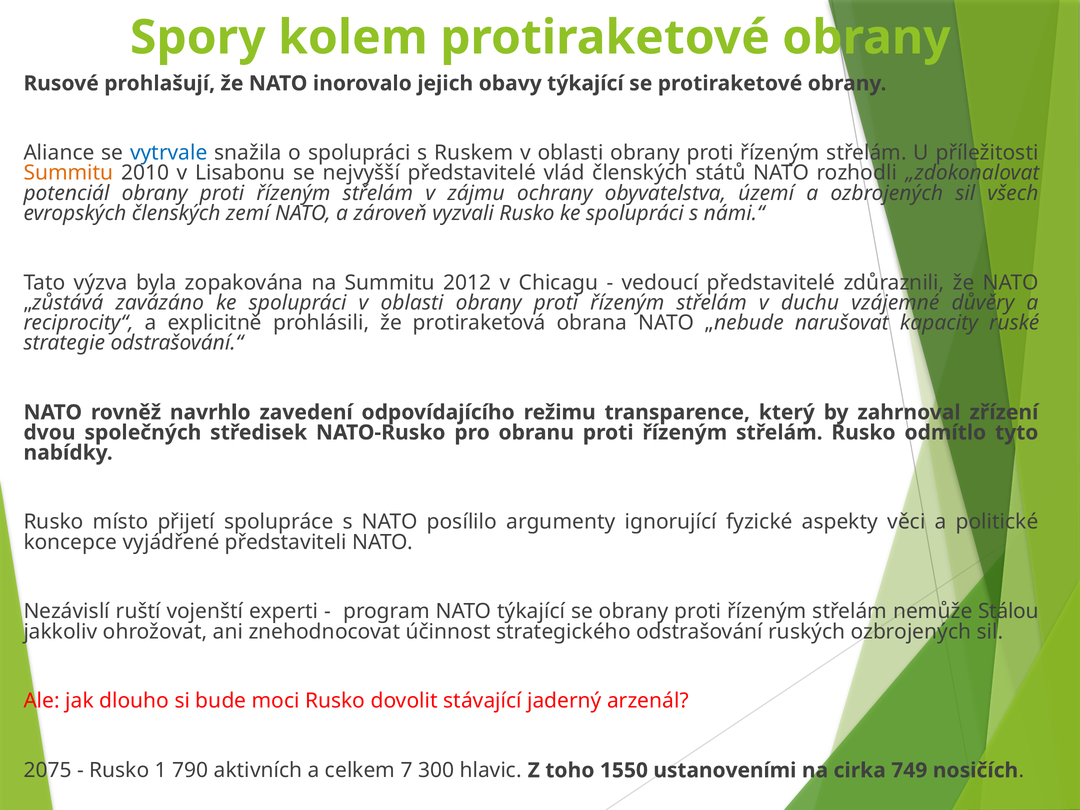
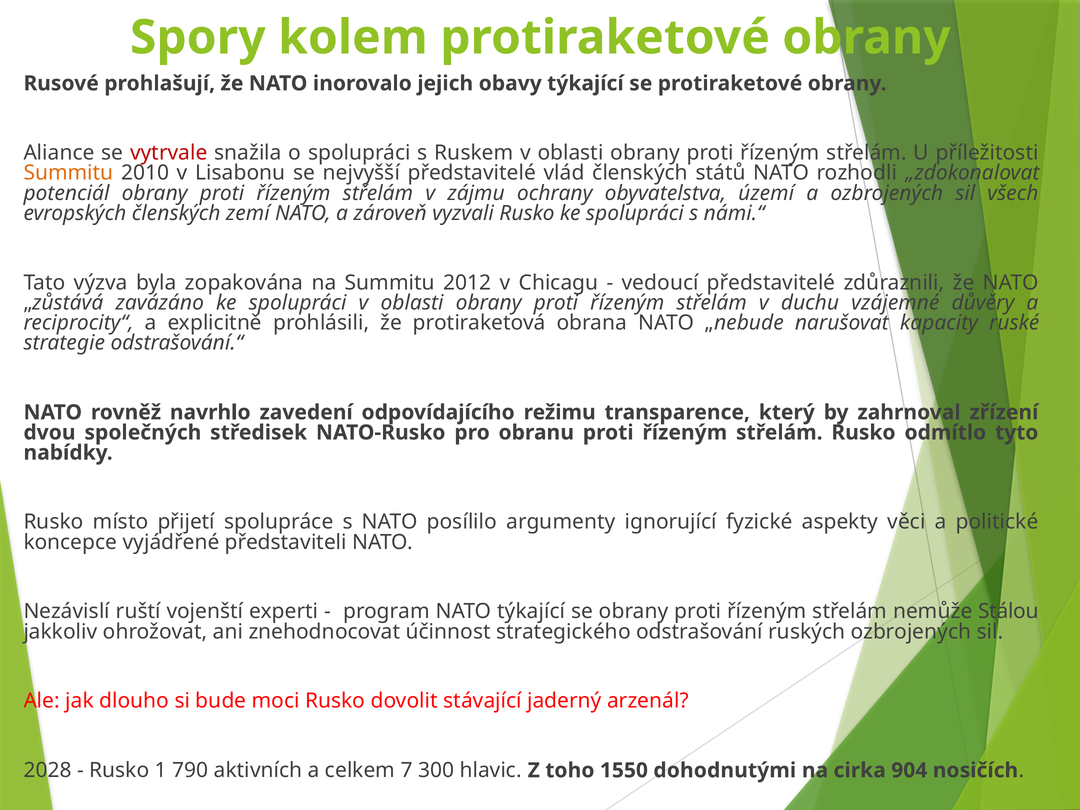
vytrvale colour: blue -> red
2075: 2075 -> 2028
ustanoveními: ustanoveními -> dohodnutými
749: 749 -> 904
